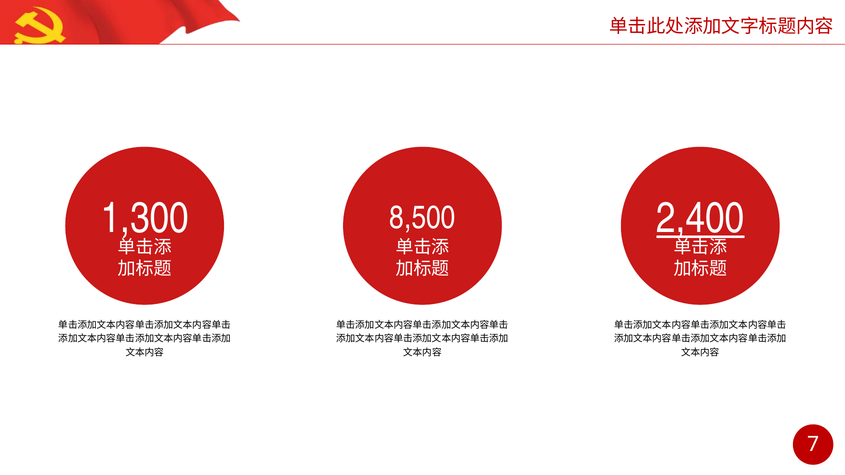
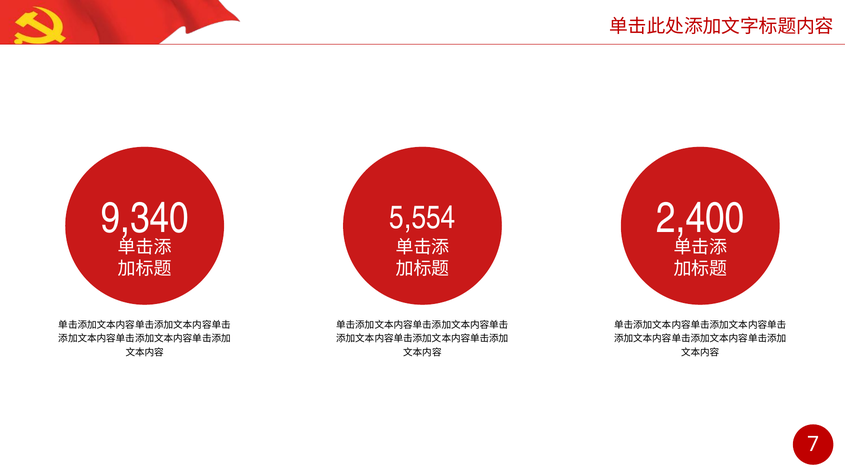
1,300: 1,300 -> 9,340
2,400 underline: present -> none
8,500: 8,500 -> 5,554
